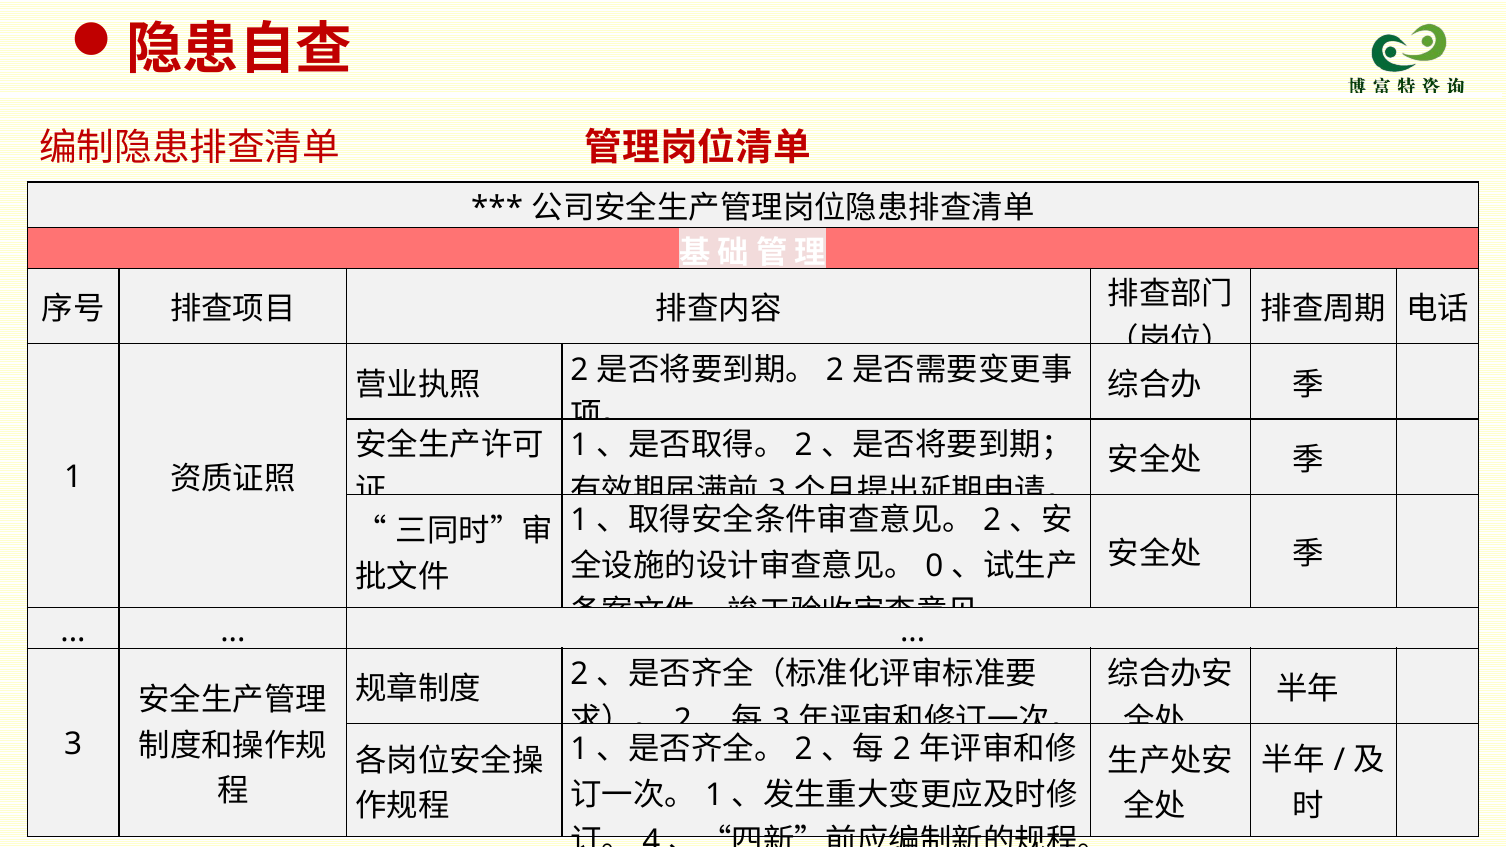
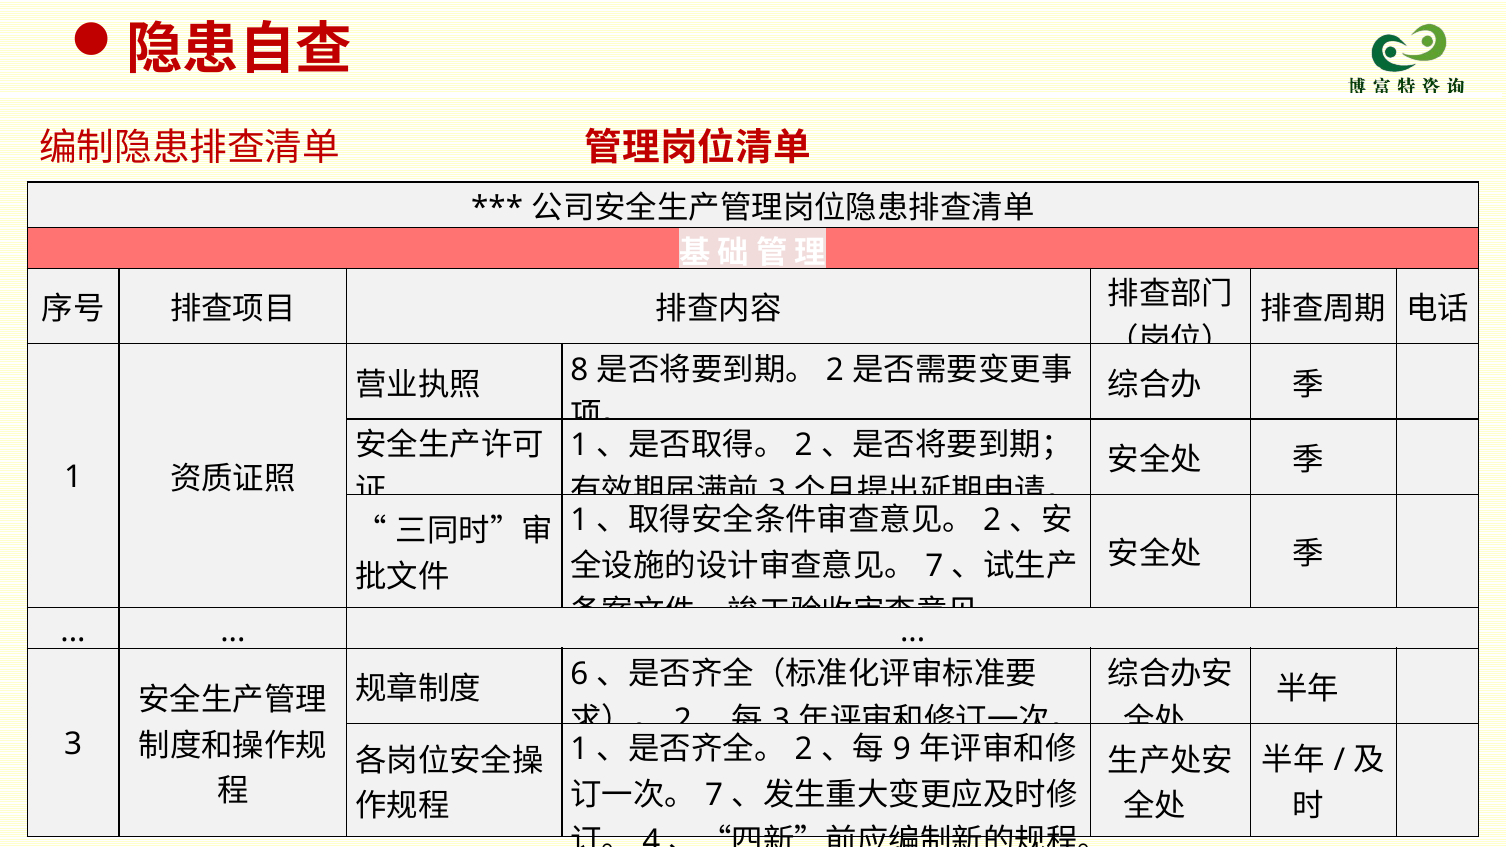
2 at (579, 370): 2 -> 8
0 at (934, 566): 0 -> 7
2 at (579, 674): 2 -> 6
2 at (902, 750): 2 -> 9
1 at (714, 795): 1 -> 7
